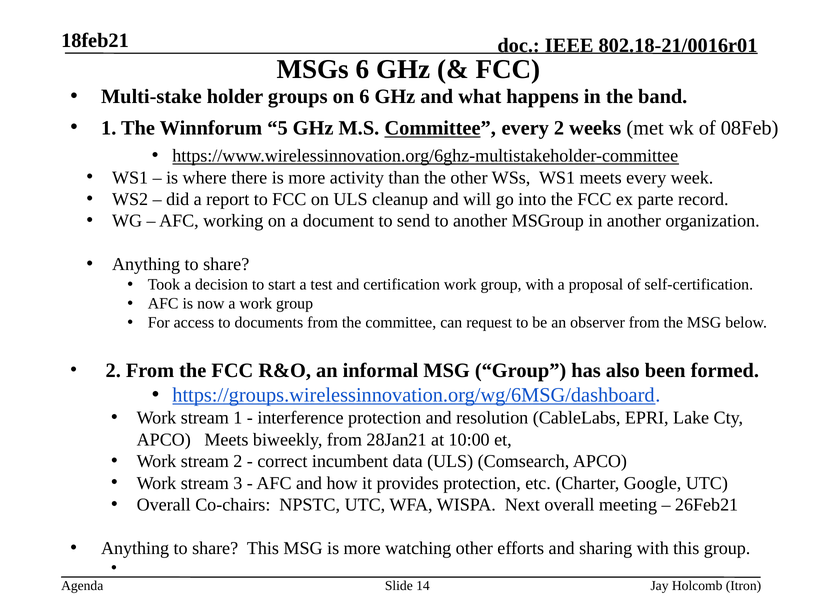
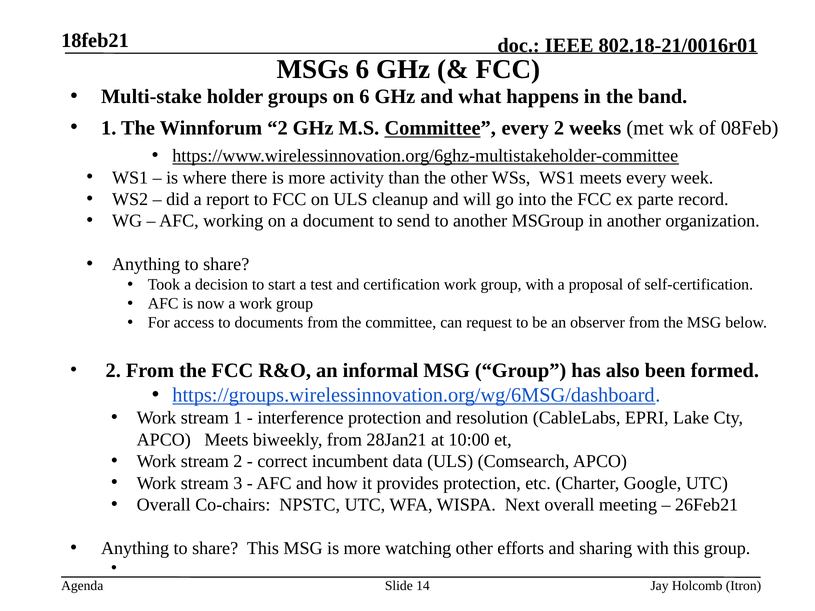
Winnforum 5: 5 -> 2
